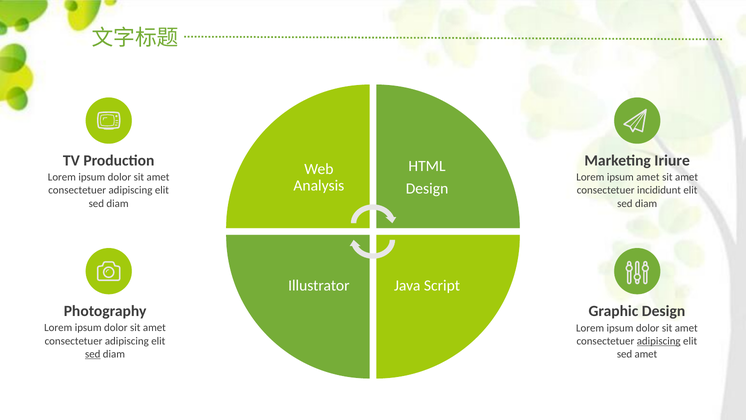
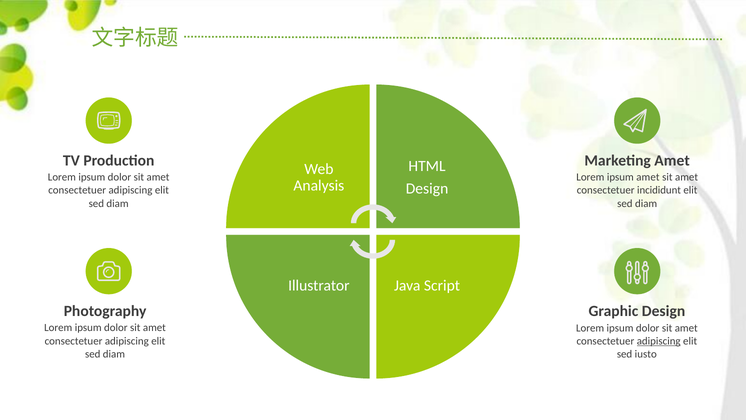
Marketing Iriure: Iriure -> Amet
sed at (93, 354) underline: present -> none
sed amet: amet -> iusto
